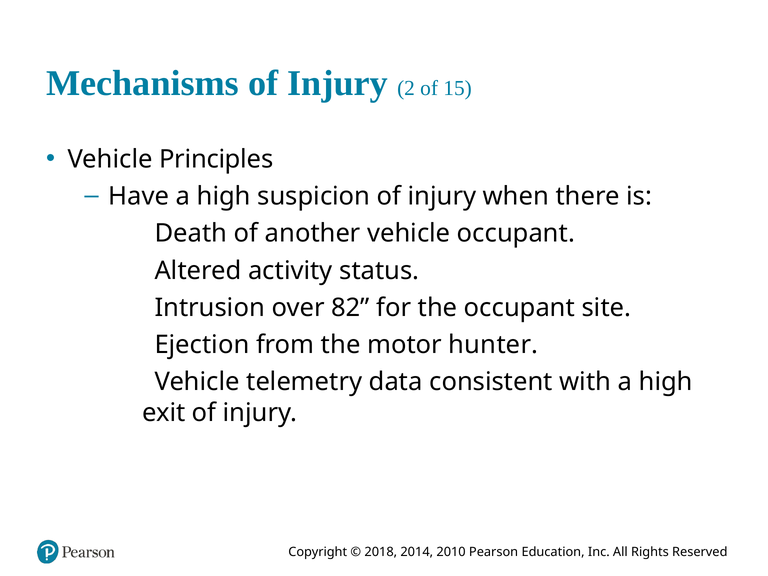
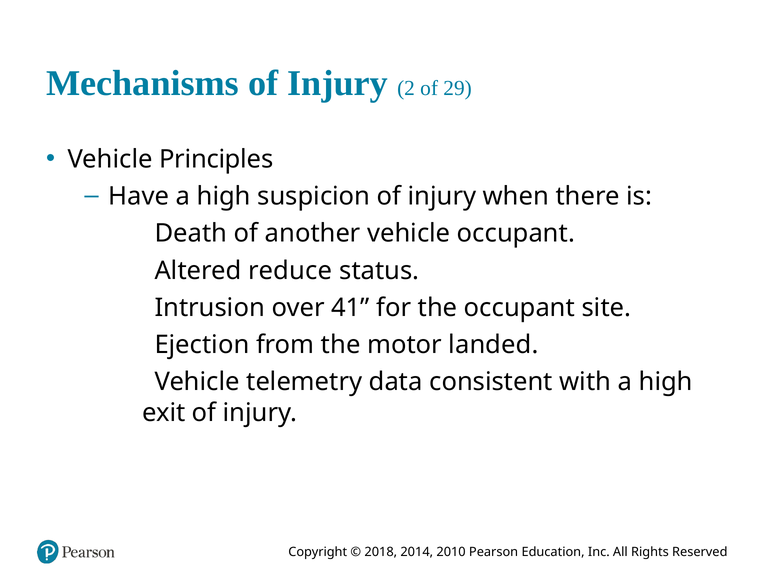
15: 15 -> 29
activity: activity -> reduce
82: 82 -> 41
hunter: hunter -> landed
